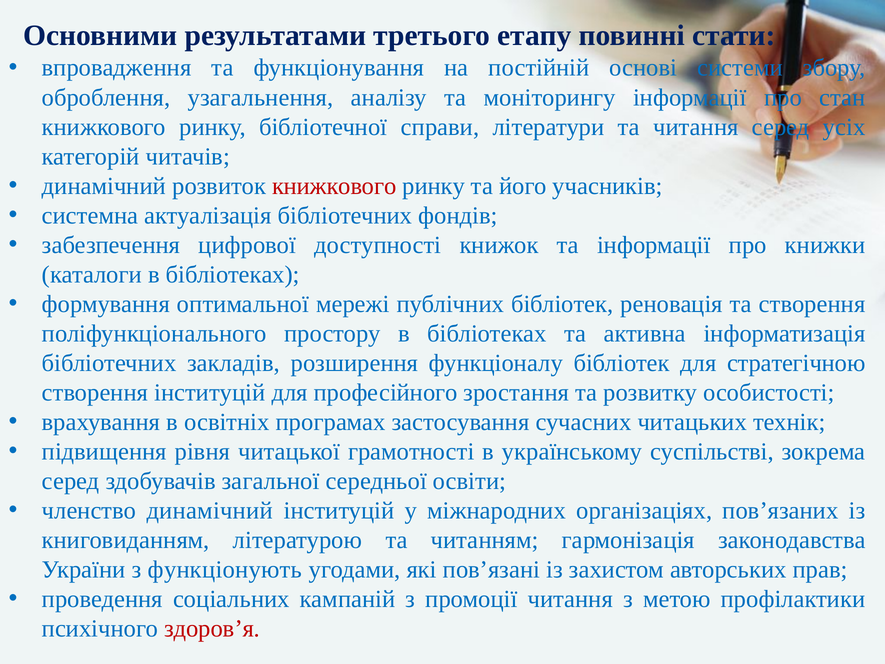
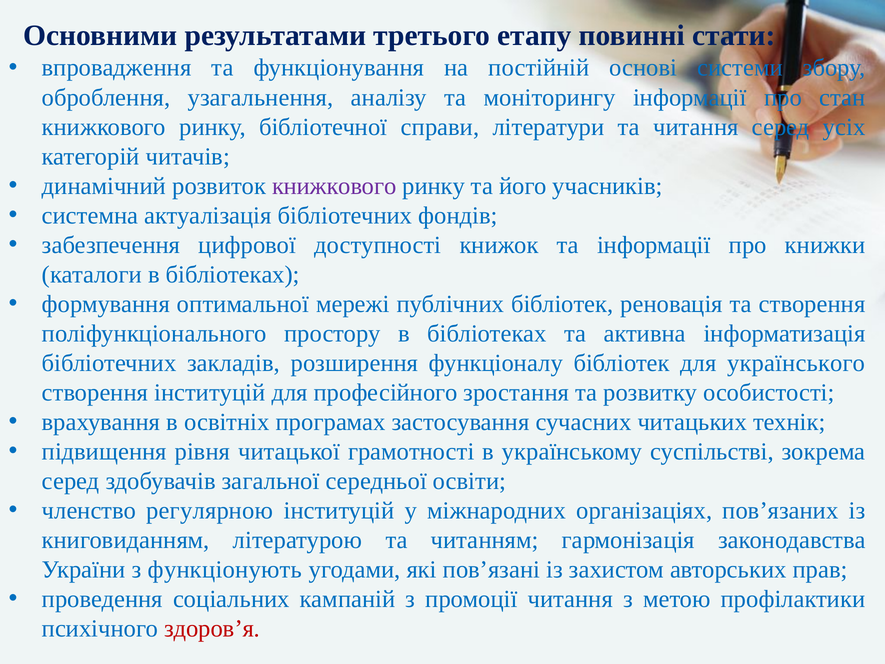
книжкового at (334, 186) colour: red -> purple
стратегічною: стратегічною -> українського
членство динамічний: динамічний -> регулярною
